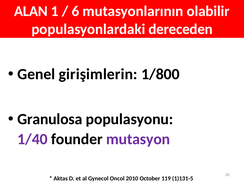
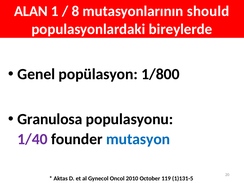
6: 6 -> 8
olabilir: olabilir -> should
dereceden: dereceden -> bireylerde
girişimlerin: girişimlerin -> popülasyon
mutasyon colour: purple -> blue
